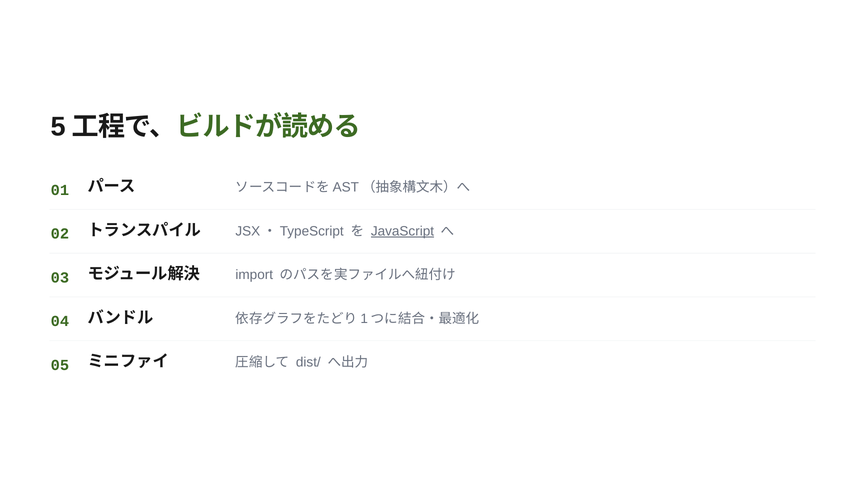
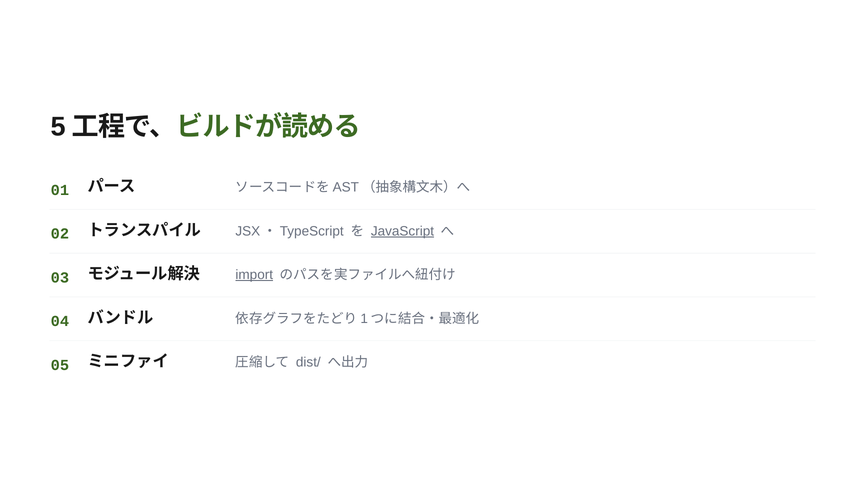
import underline: none -> present
